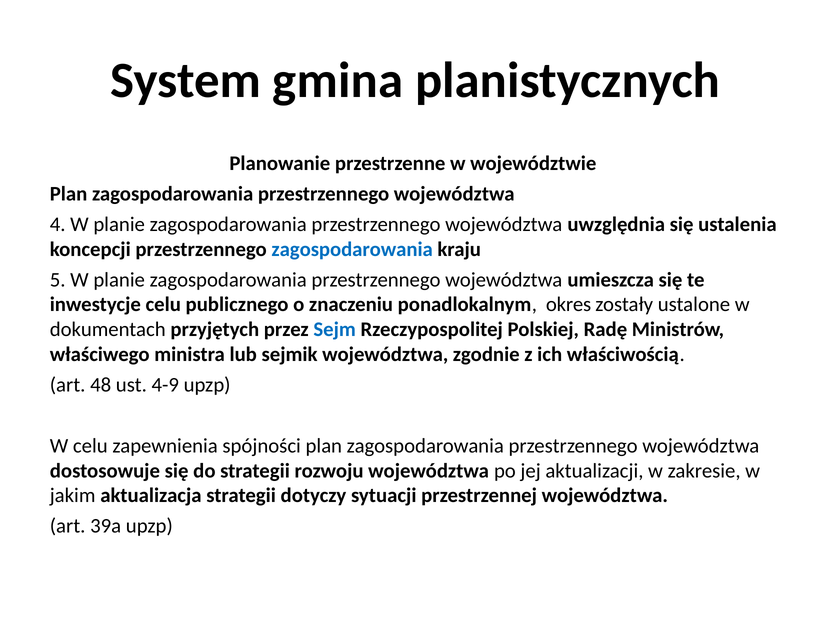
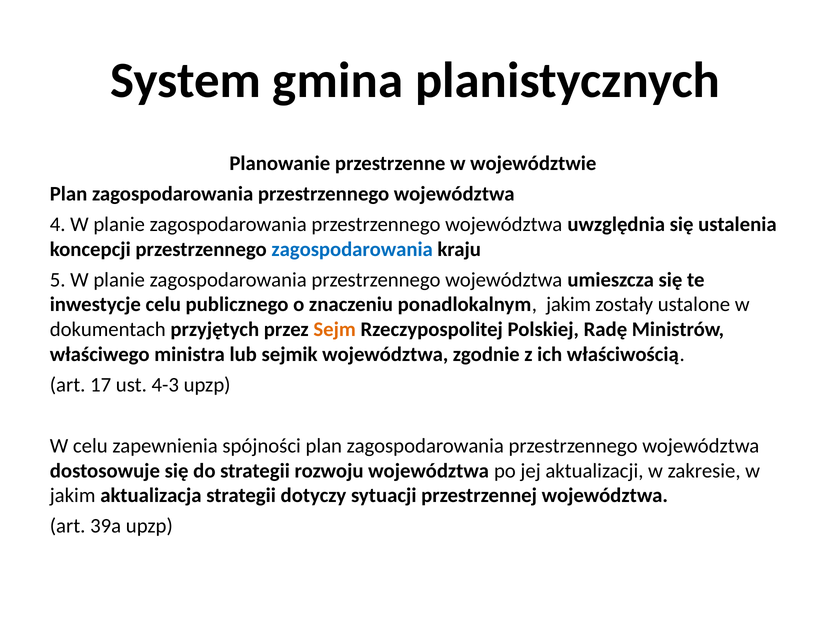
ponadlokalnym okres: okres -> jakim
Sejm colour: blue -> orange
48: 48 -> 17
4-9: 4-9 -> 4-3
